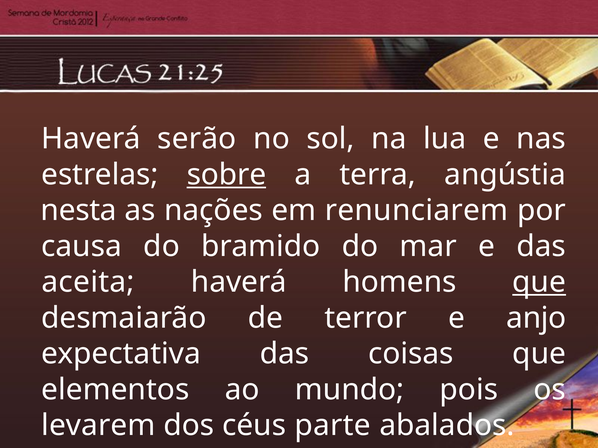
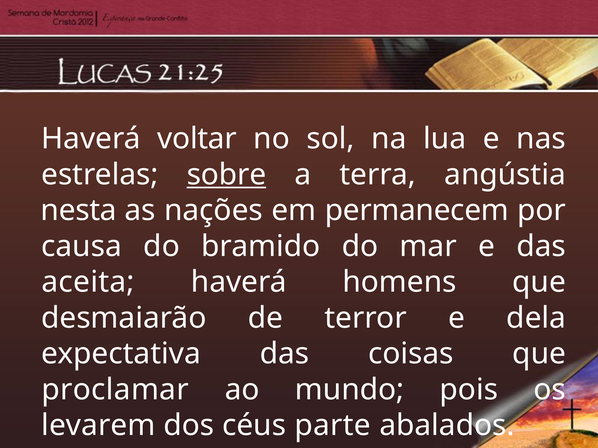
serão: serão -> voltar
renunciarem: renunciarem -> permanecem
que at (539, 282) underline: present -> none
anjo: anjo -> dela
elementos: elementos -> proclamar
